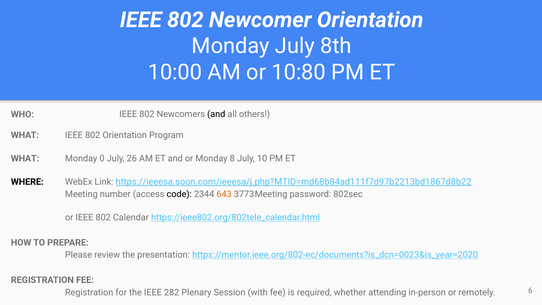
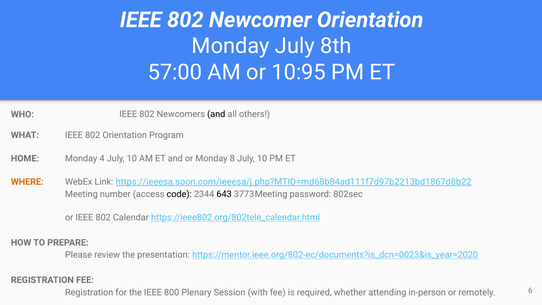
10:00: 10:00 -> 57:00
10:80: 10:80 -> 10:95
WHAT at (25, 158): WHAT -> HOME
0: 0 -> 4
26 at (132, 158): 26 -> 10
WHERE colour: black -> orange
643 colour: orange -> black
282: 282 -> 800
